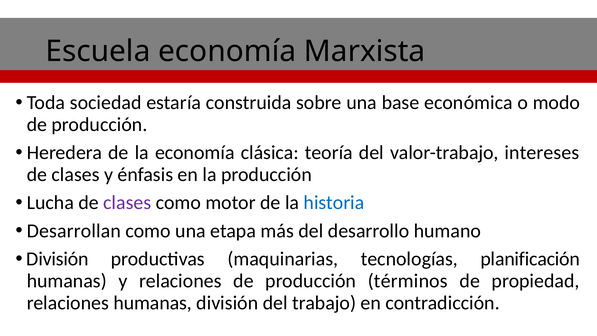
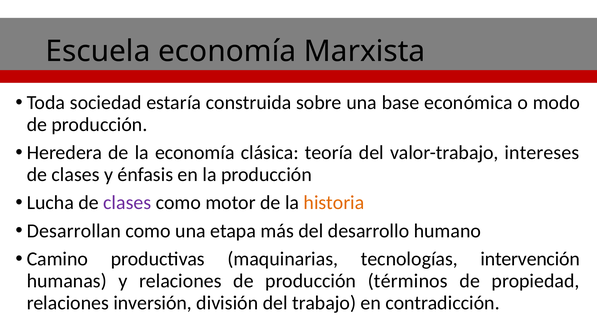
historia colour: blue -> orange
División at (57, 259): División -> Camino
planificación: planificación -> intervención
relaciones humanas: humanas -> inversión
